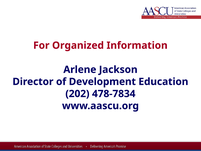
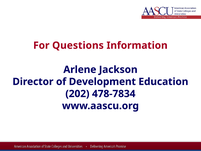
Organized: Organized -> Questions
